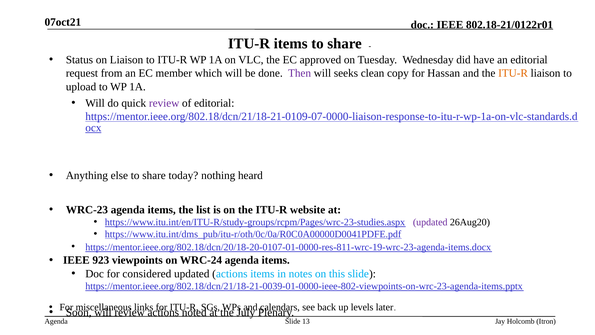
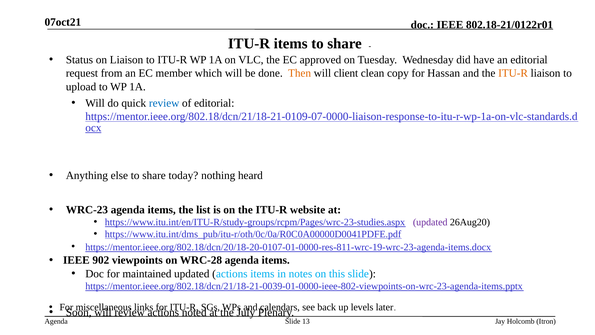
Then colour: purple -> orange
seeks: seeks -> client
review at (164, 103) colour: purple -> blue
923: 923 -> 902
WRC-24: WRC-24 -> WRC-28
considered: considered -> maintained
